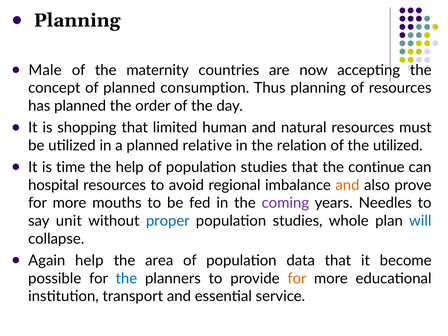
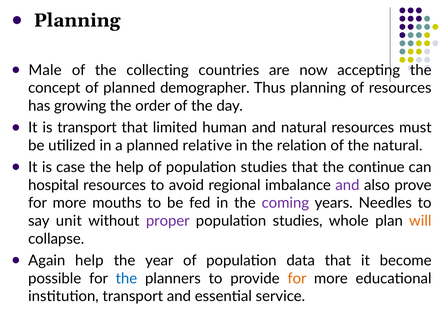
maternity: maternity -> collecting
consumption: consumption -> demographer
has planned: planned -> growing
is shopping: shopping -> transport
the utilized: utilized -> natural
time: time -> case
and at (347, 185) colour: orange -> purple
proper colour: blue -> purple
will colour: blue -> orange
area: area -> year
